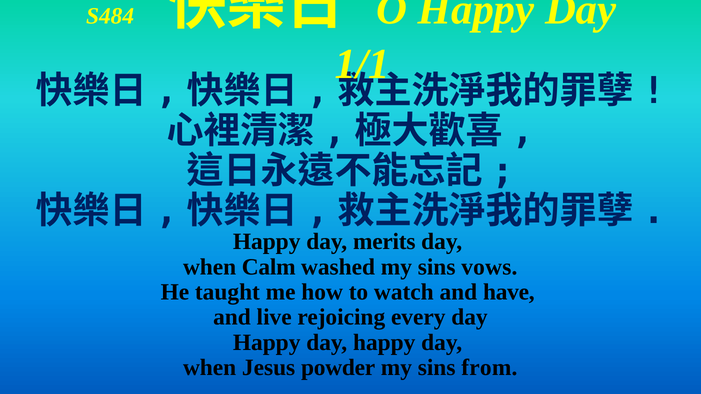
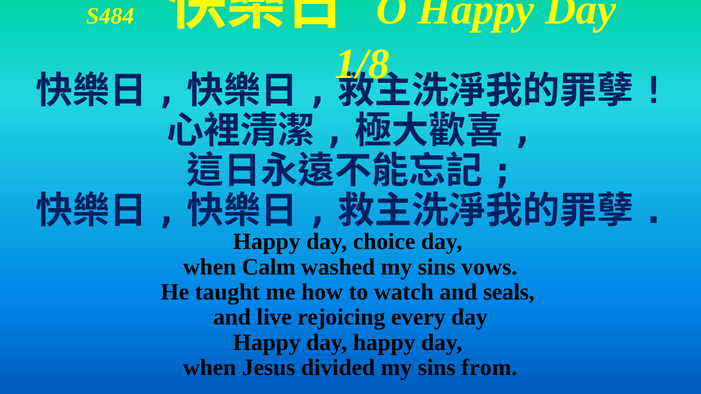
1/1: 1/1 -> 1/8
merits: merits -> choice
have: have -> seals
powder: powder -> divided
